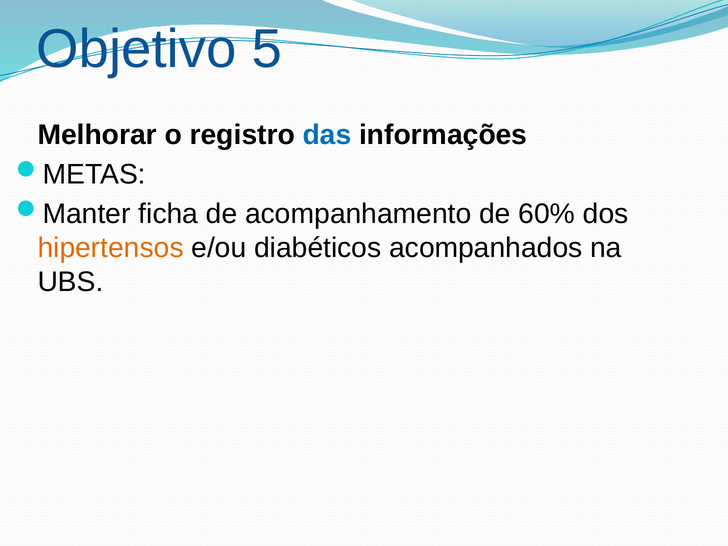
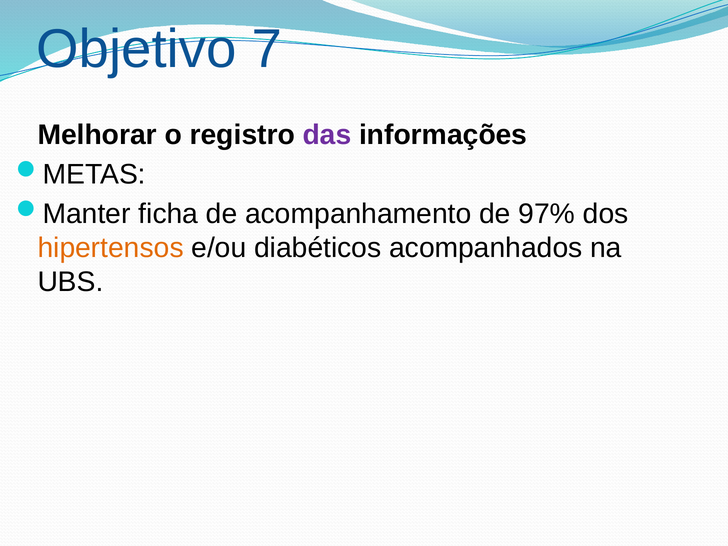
5: 5 -> 7
das colour: blue -> purple
60%: 60% -> 97%
